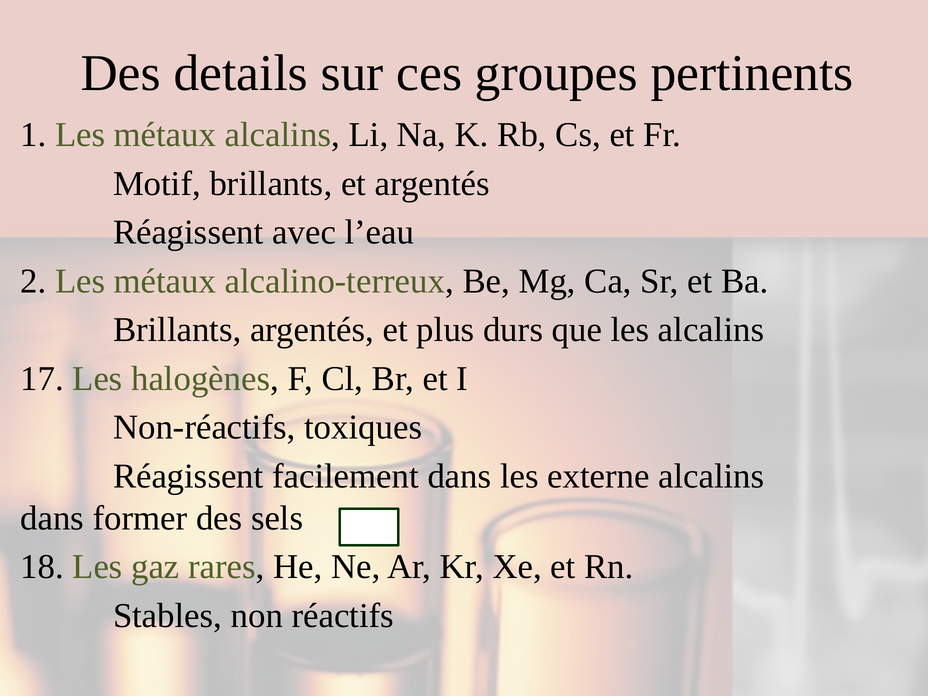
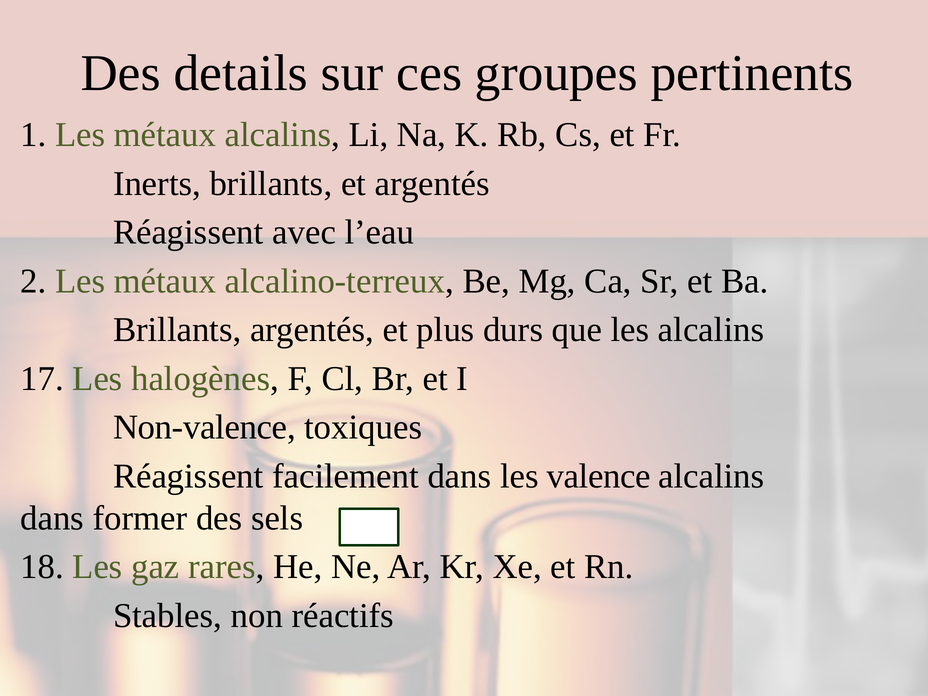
Motif: Motif -> Inerts
Non-réactifs: Non-réactifs -> Non-valence
externe: externe -> valence
